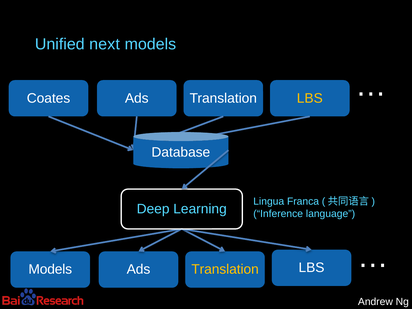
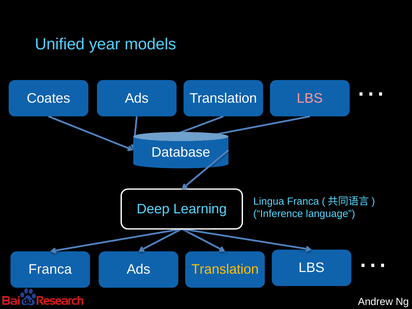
next: next -> year
LBS at (310, 98) colour: yellow -> pink
Models at (50, 269): Models -> Franca
